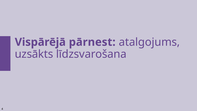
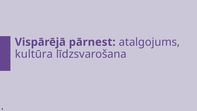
uzsākts: uzsākts -> kultūra
